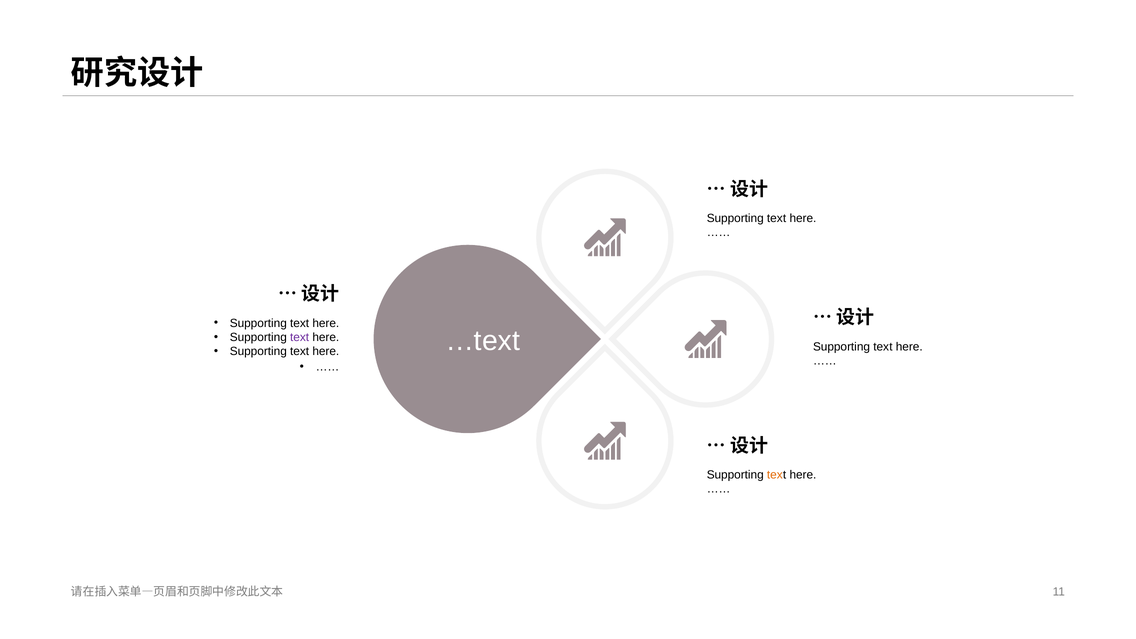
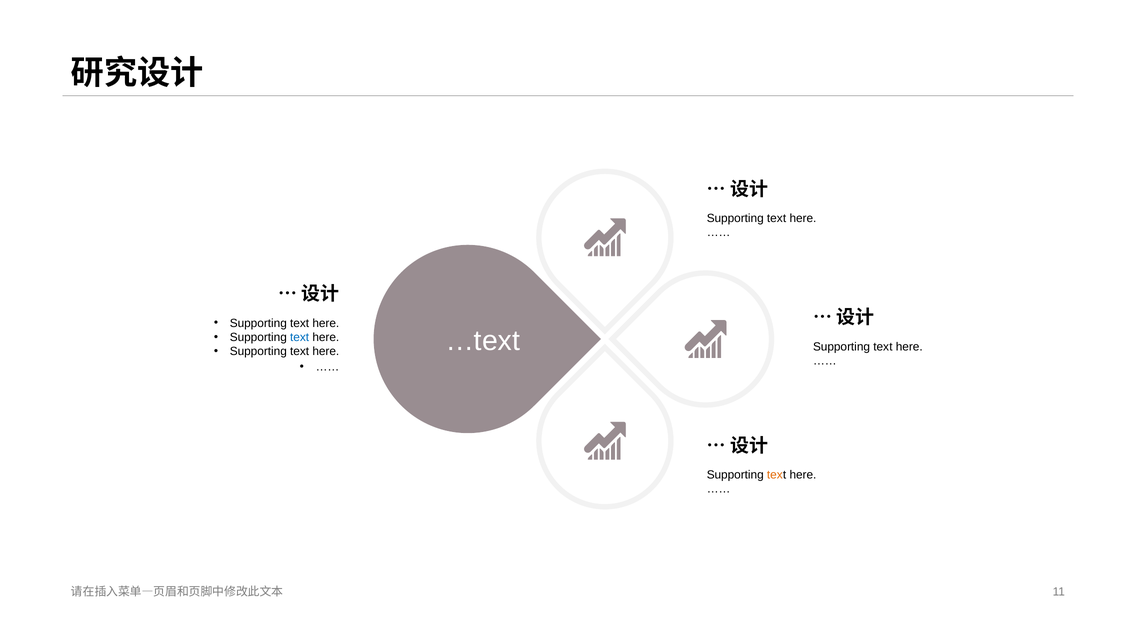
text at (300, 337) colour: purple -> blue
